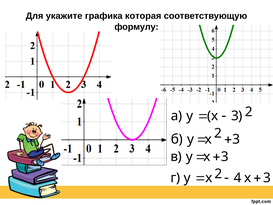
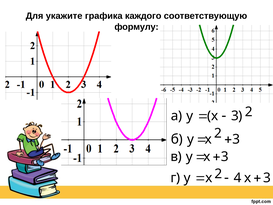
которая: которая -> каждого
